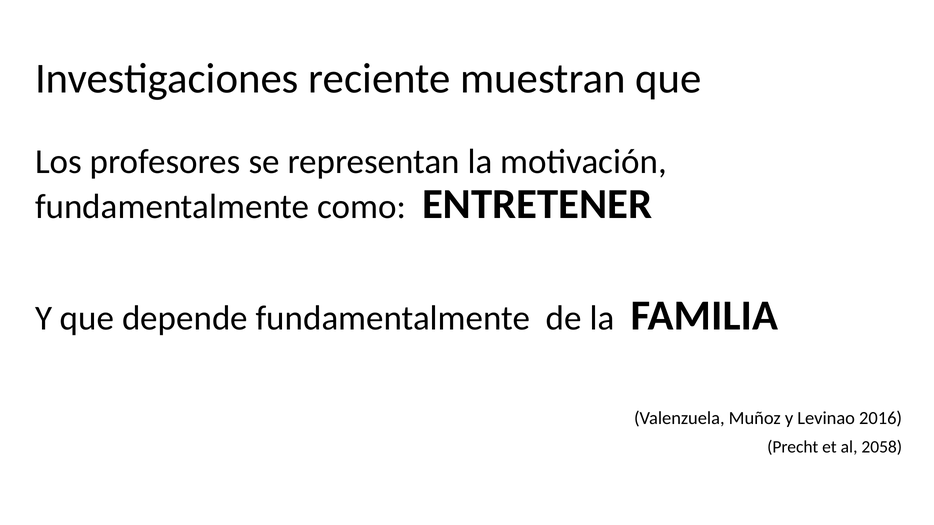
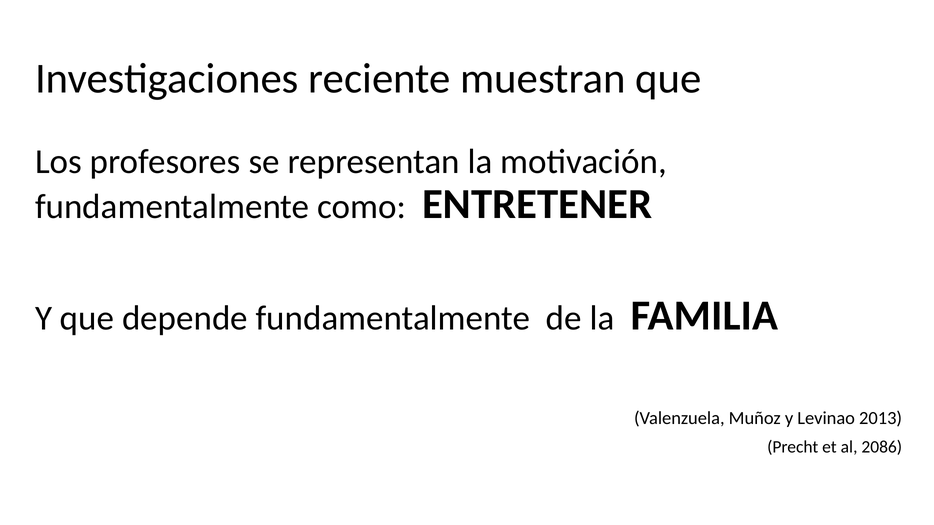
2016: 2016 -> 2013
2058: 2058 -> 2086
